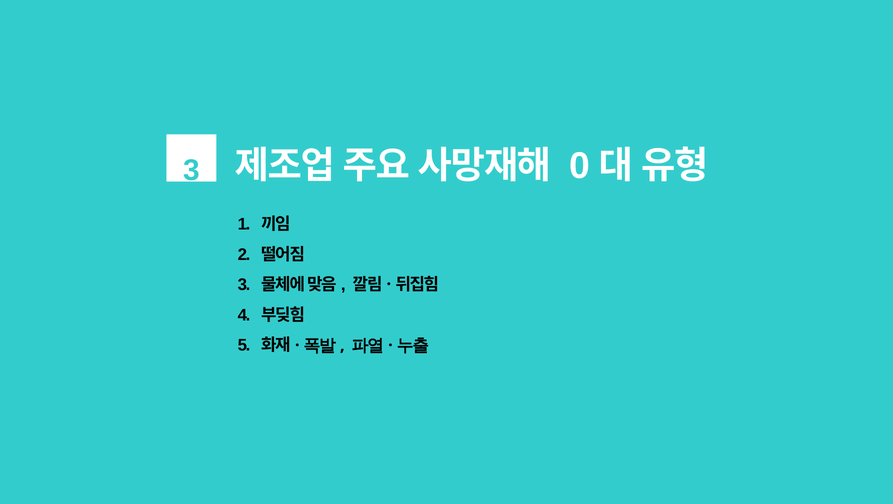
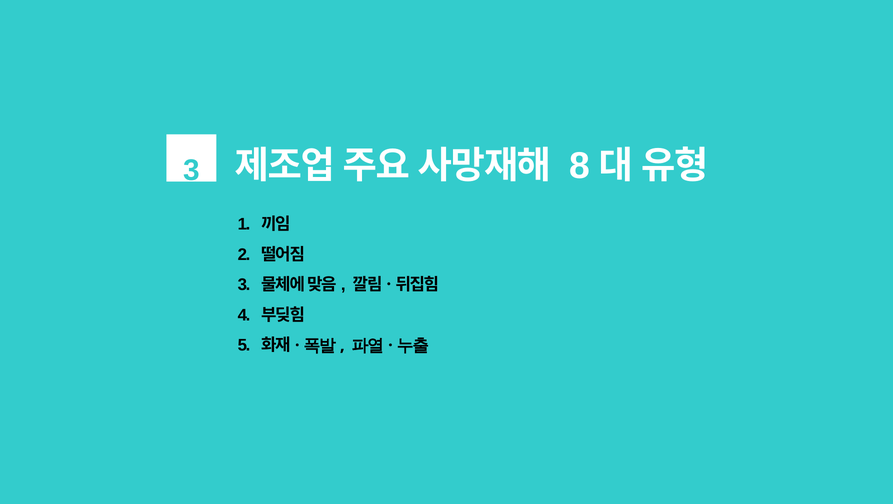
0: 0 -> 8
